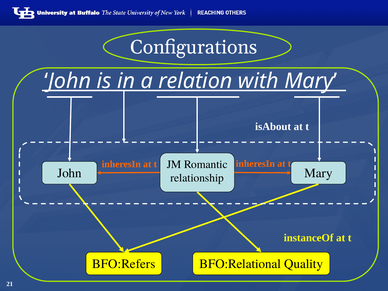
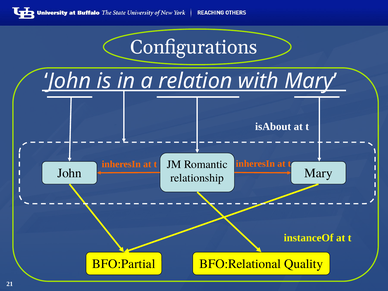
BFO:Refers: BFO:Refers -> BFO:Partial
